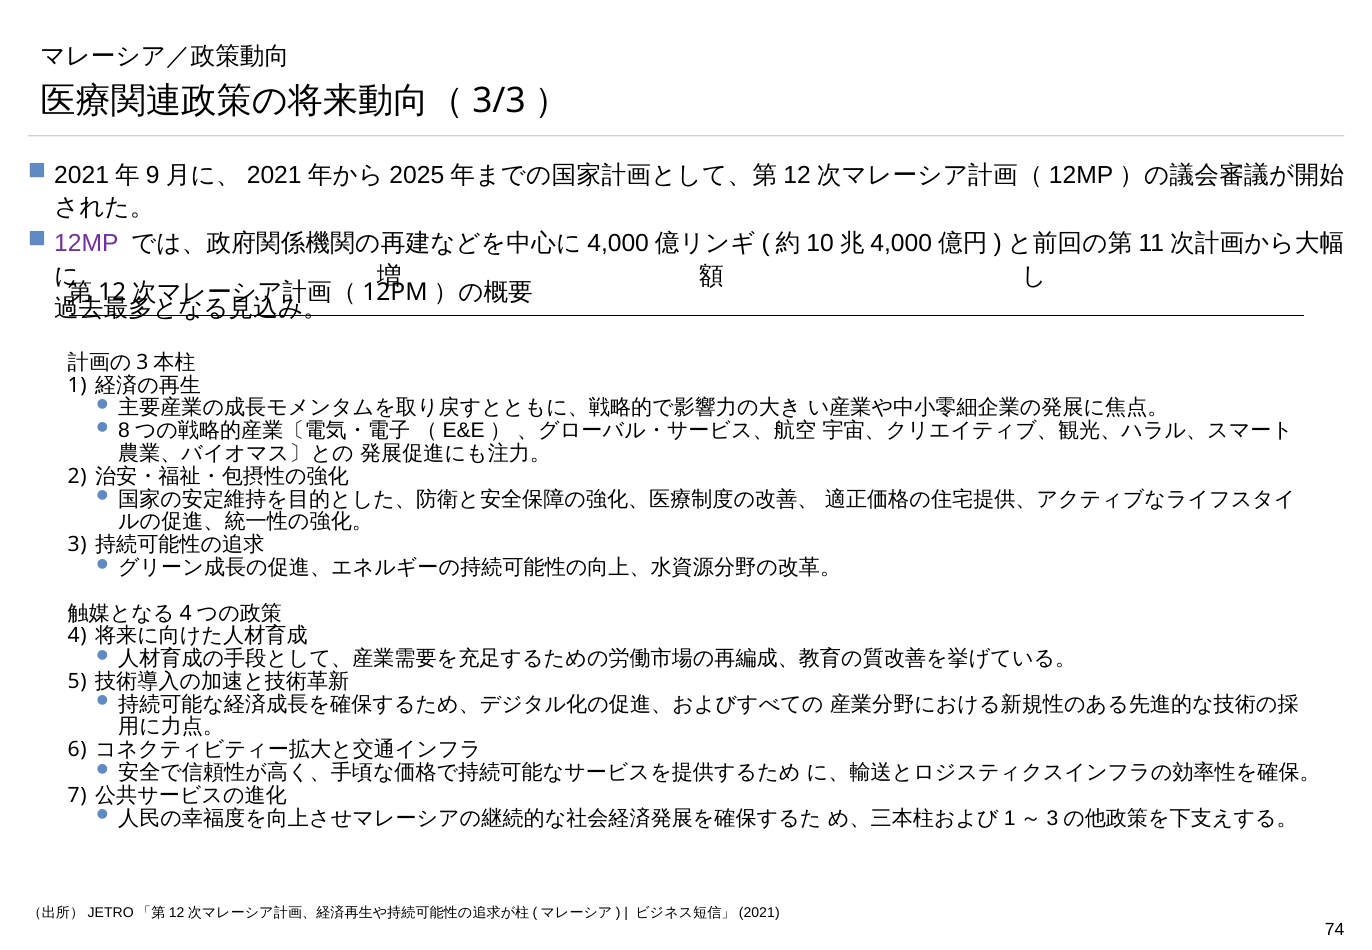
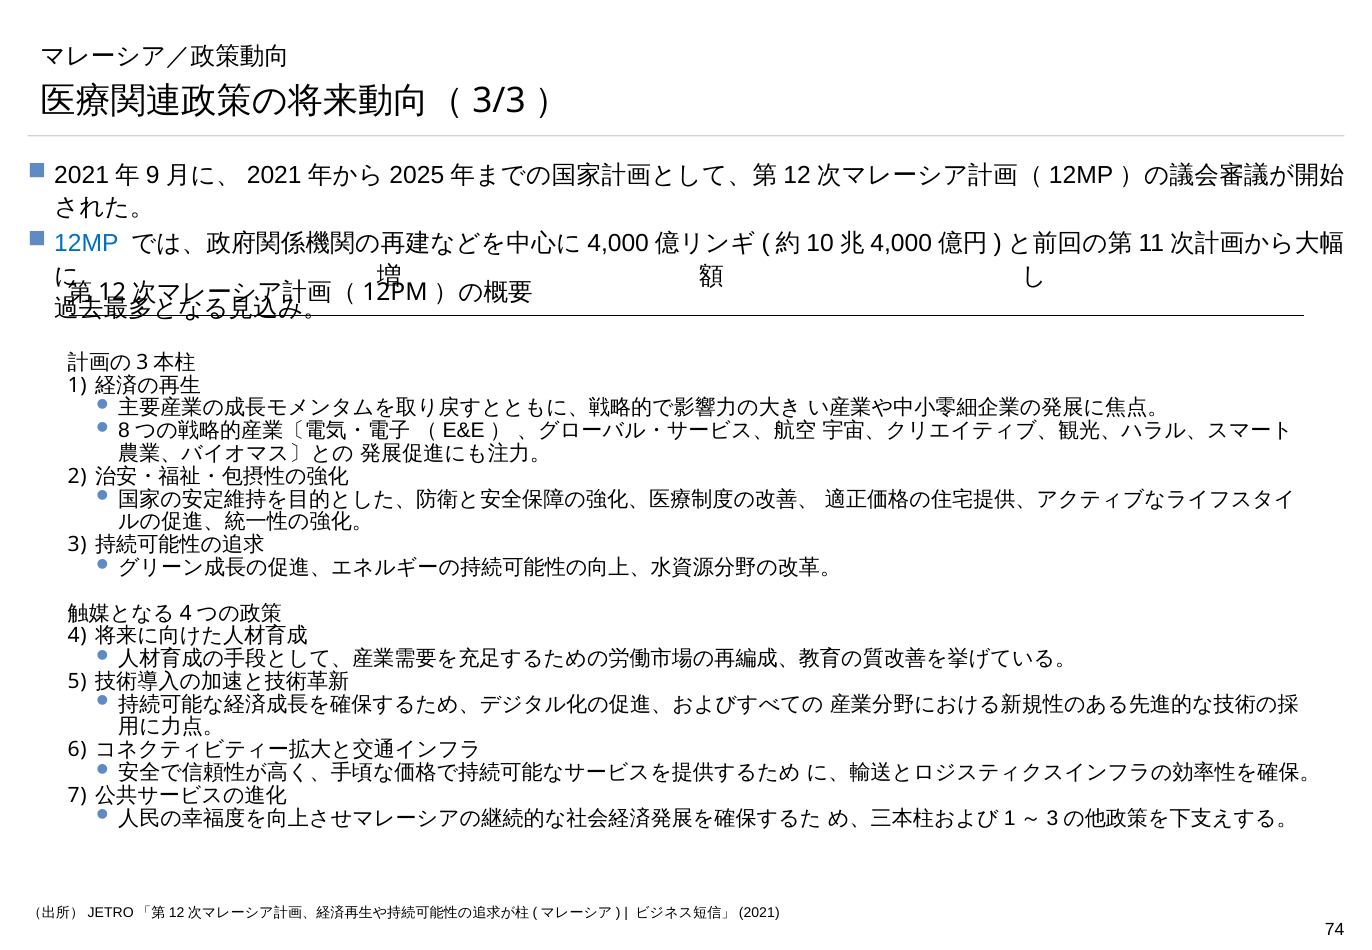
12MP colour: purple -> blue
